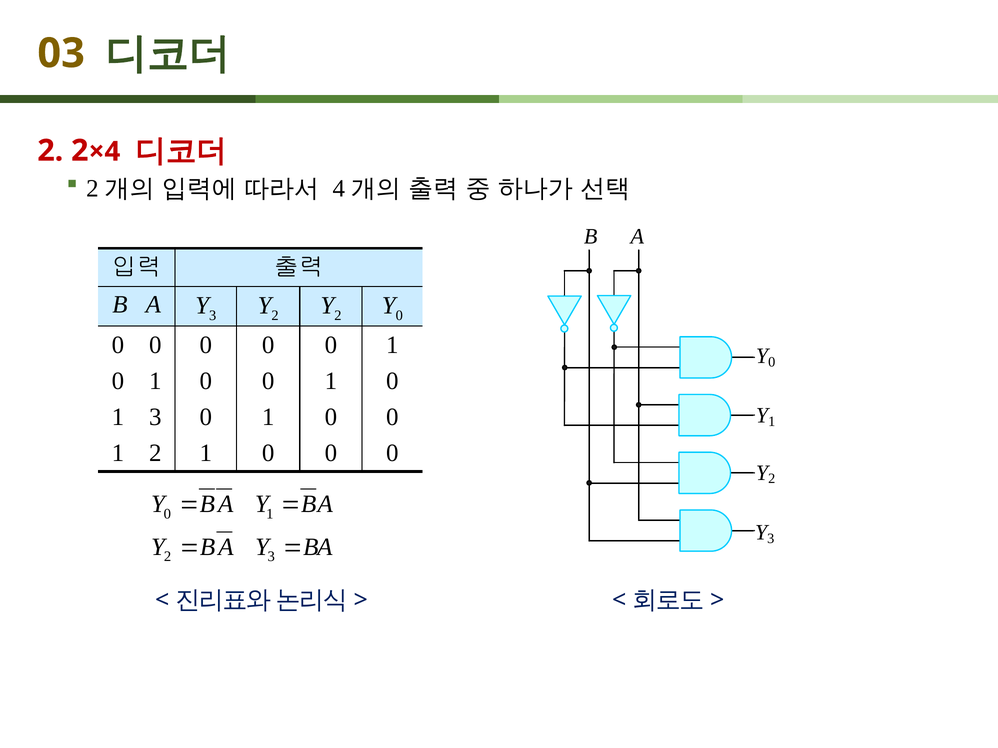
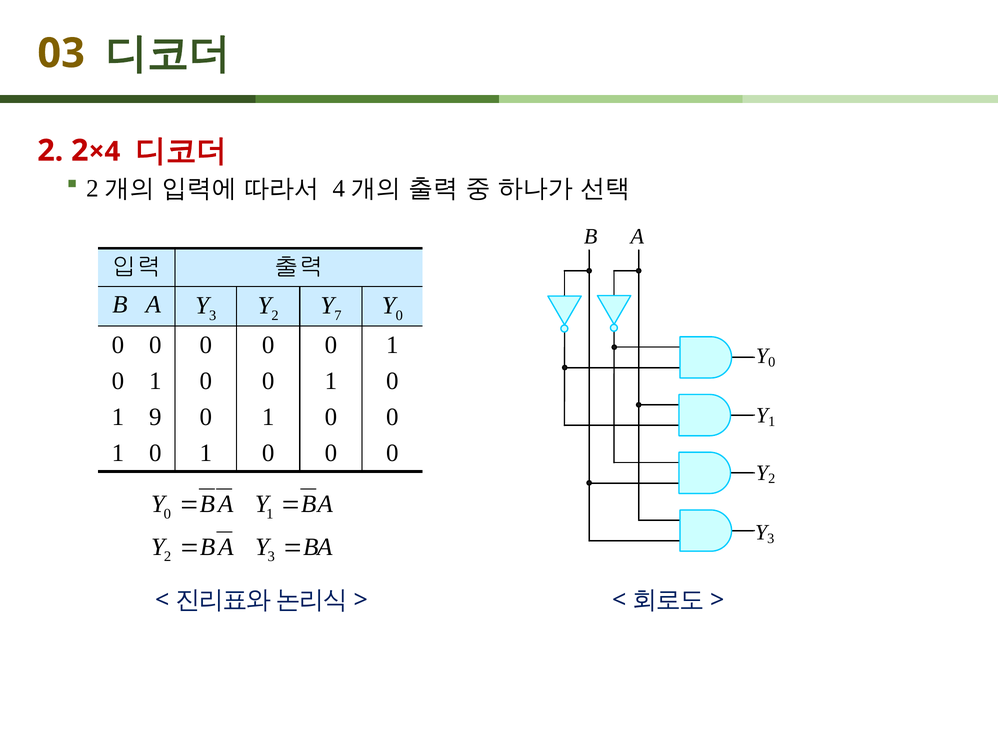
2 at (338, 316): 2 -> 7
1 3: 3 -> 9
2 at (155, 453): 2 -> 0
